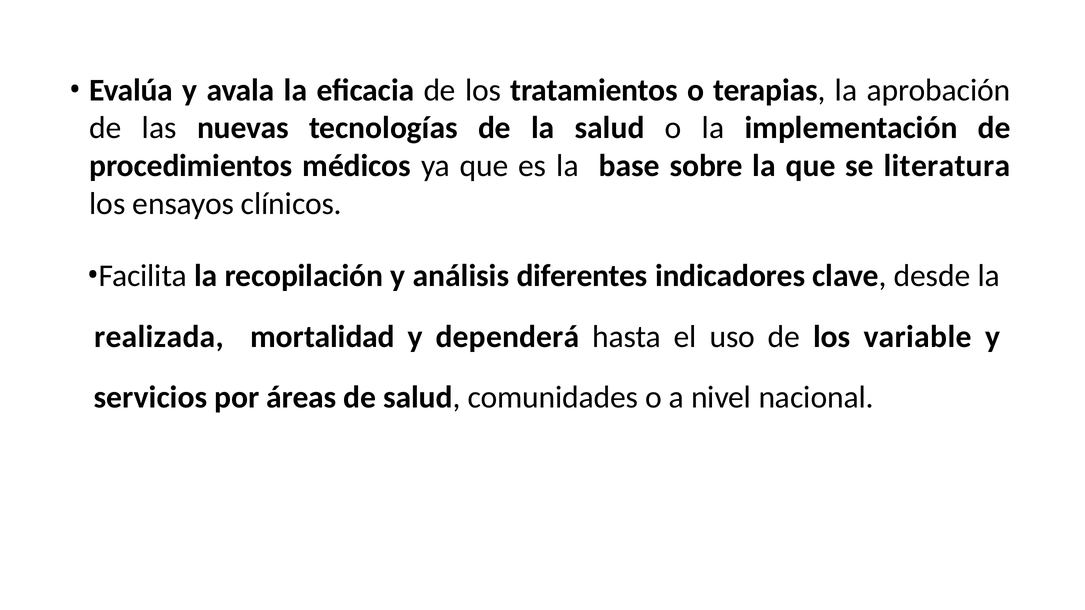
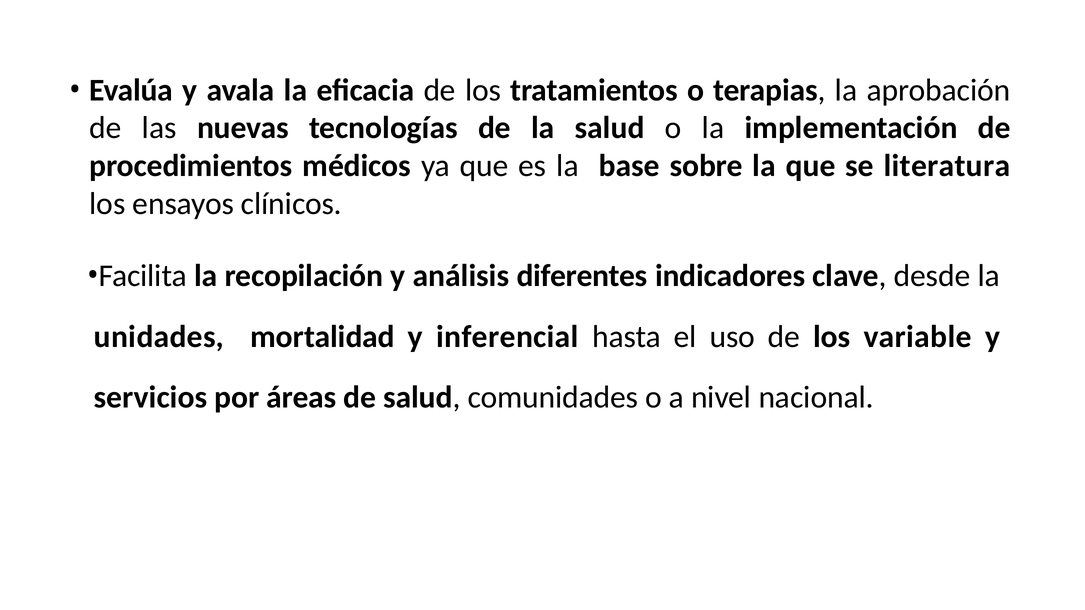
realizada: realizada -> unidades
dependerá: dependerá -> inferencial
